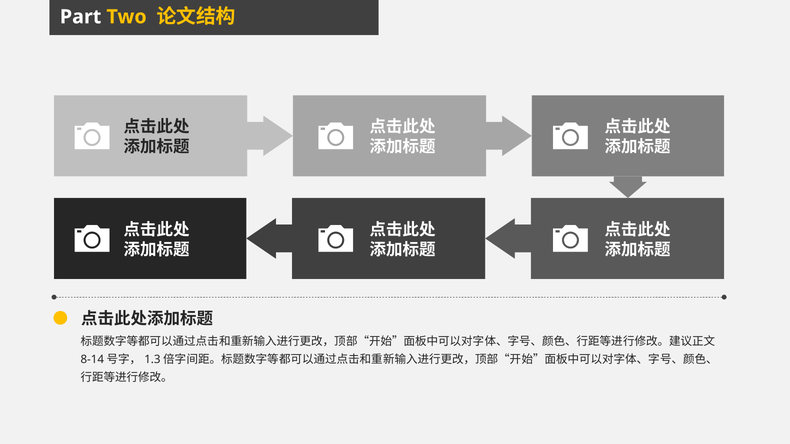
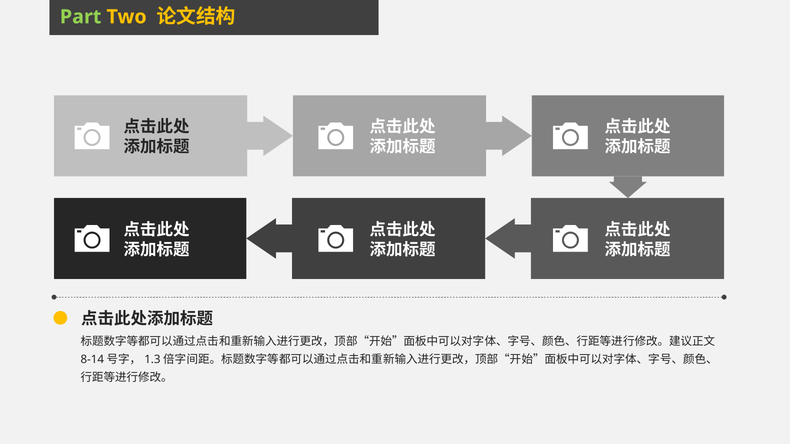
Part colour: white -> light green
